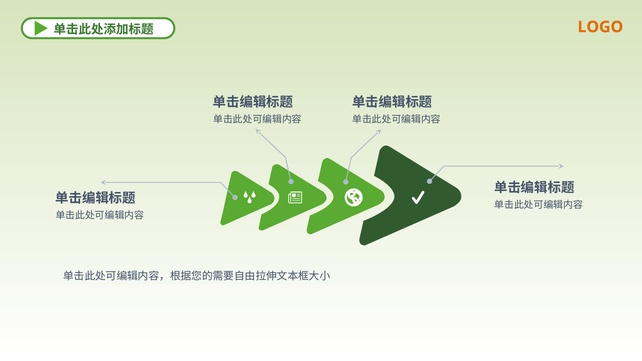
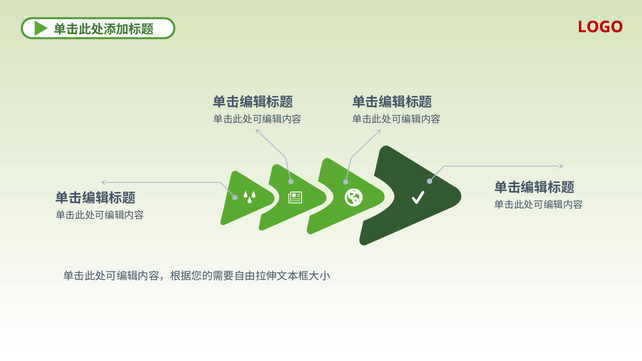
LOGO colour: orange -> red
